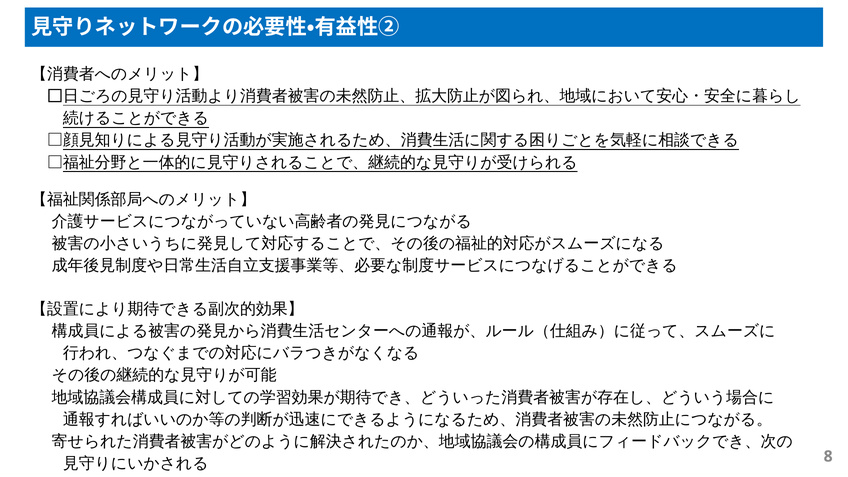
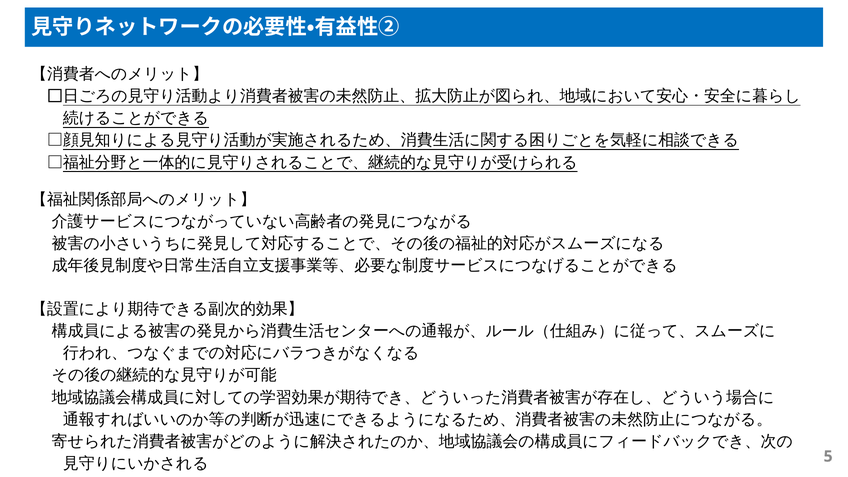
8: 8 -> 5
